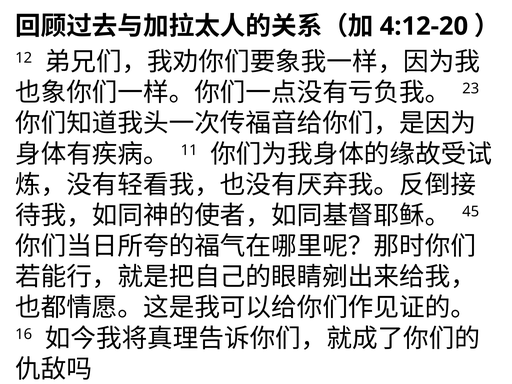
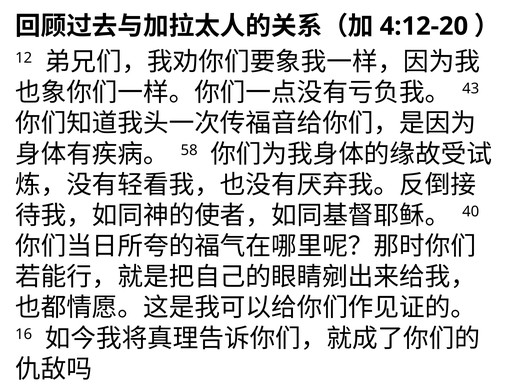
23: 23 -> 43
11: 11 -> 58
45: 45 -> 40
